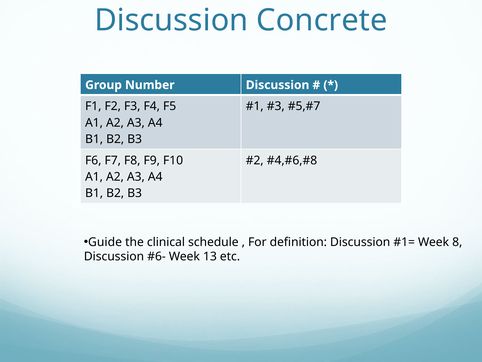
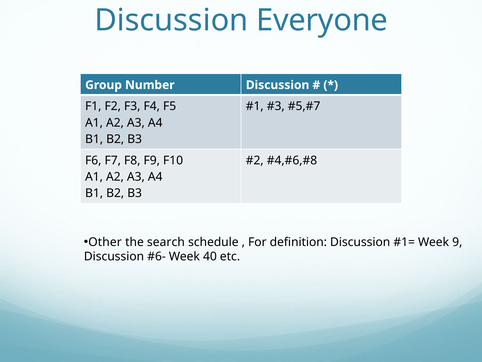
Concrete: Concrete -> Everyone
Guide: Guide -> Other
clinical: clinical -> search
8: 8 -> 9
13: 13 -> 40
